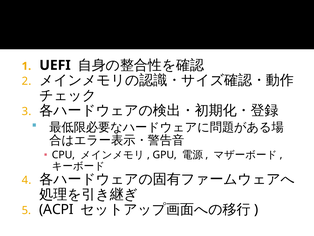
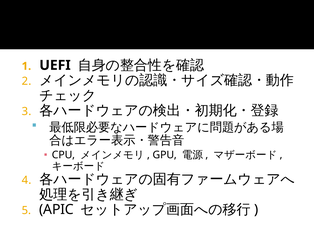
ACPI: ACPI -> APIC
